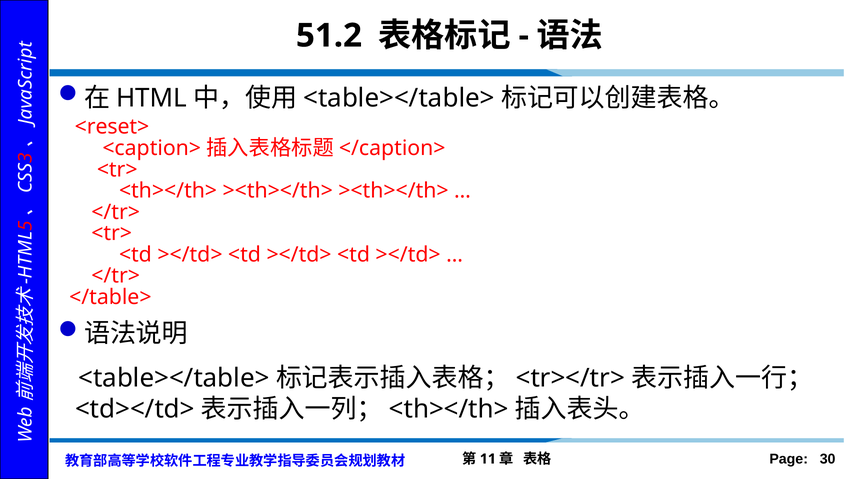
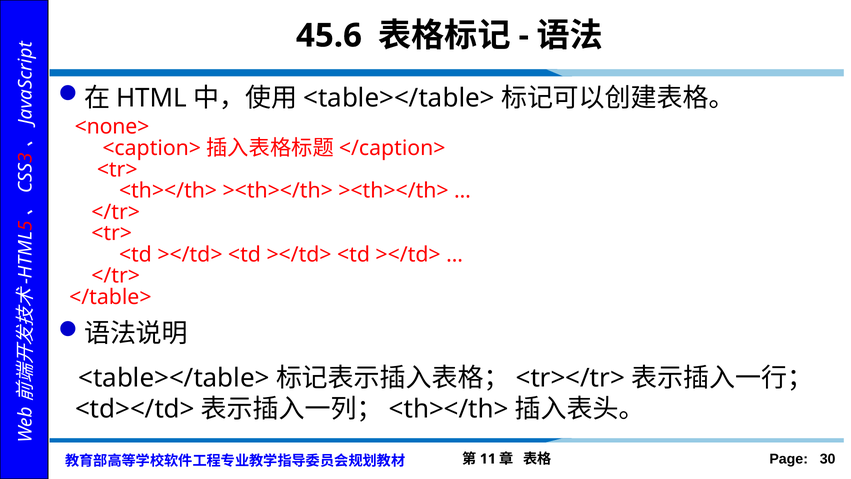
51.2: 51.2 -> 45.6
<reset>: <reset> -> <none>
